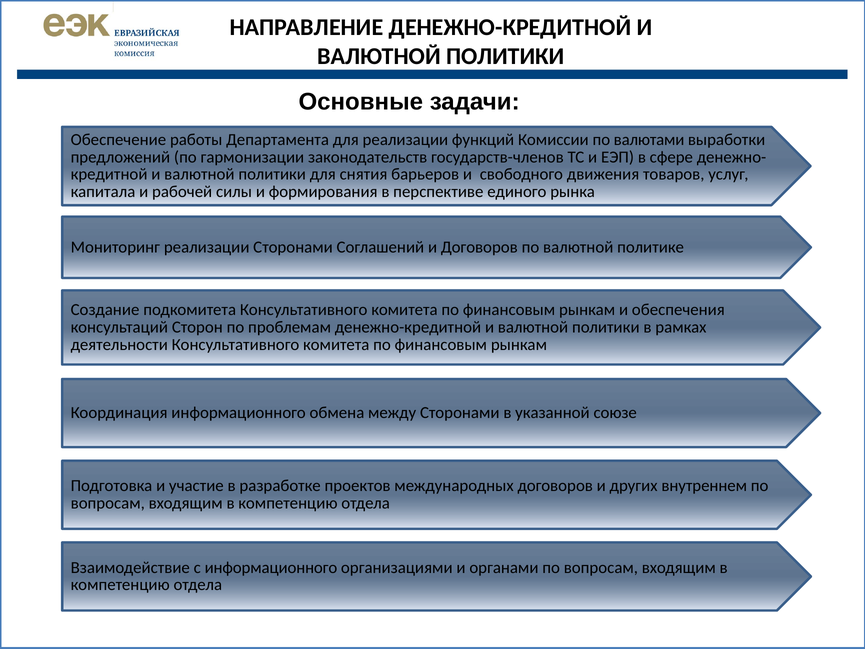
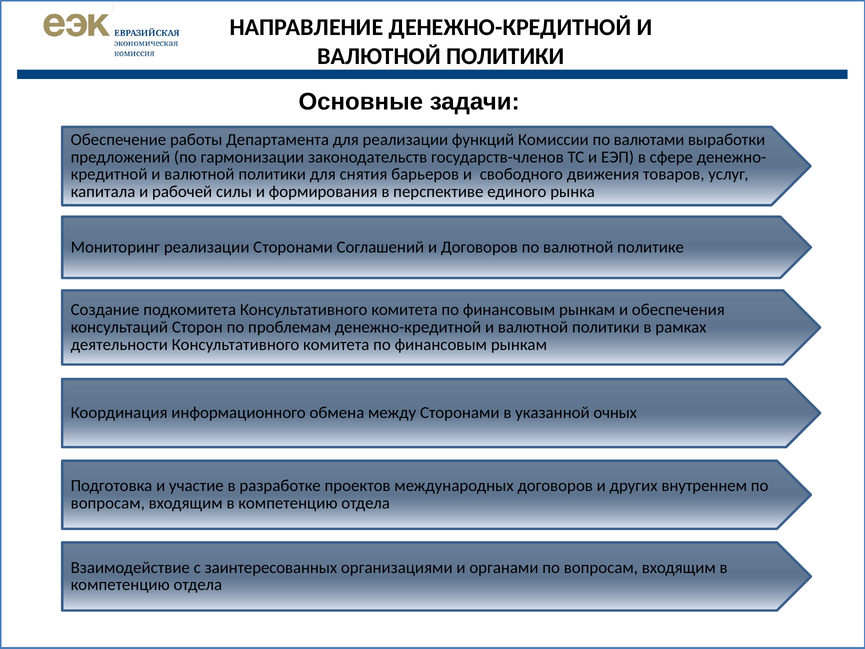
союзе: союзе -> очных
с информационного: информационного -> заинтересованных
